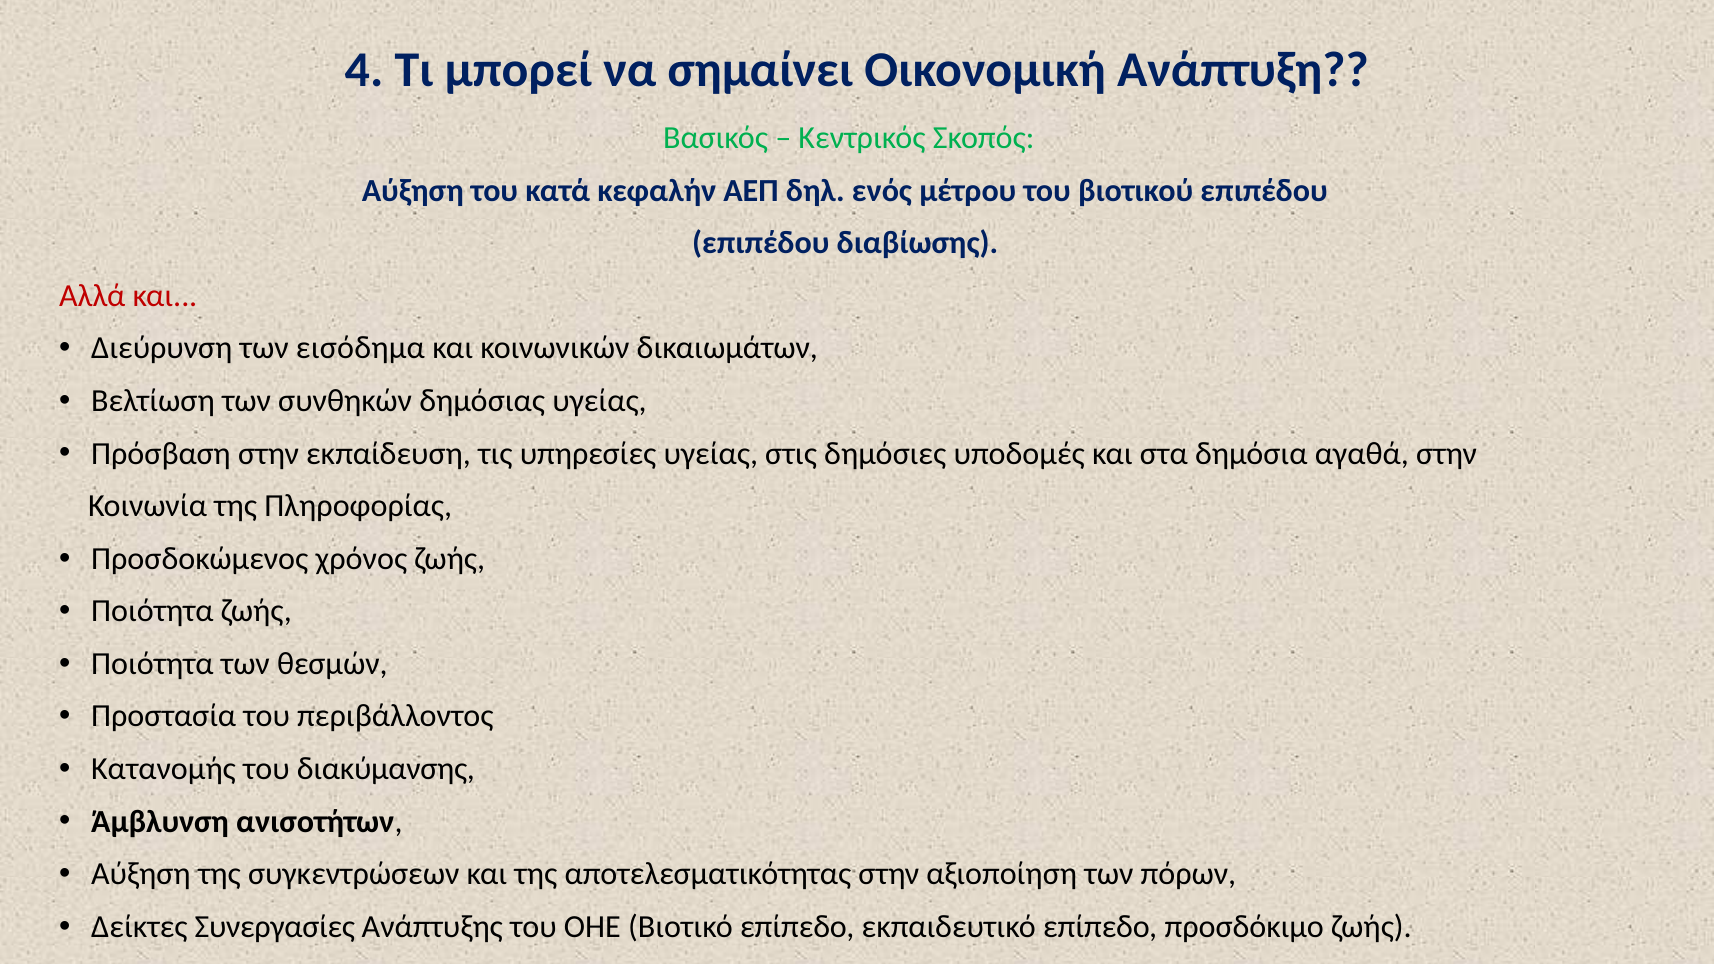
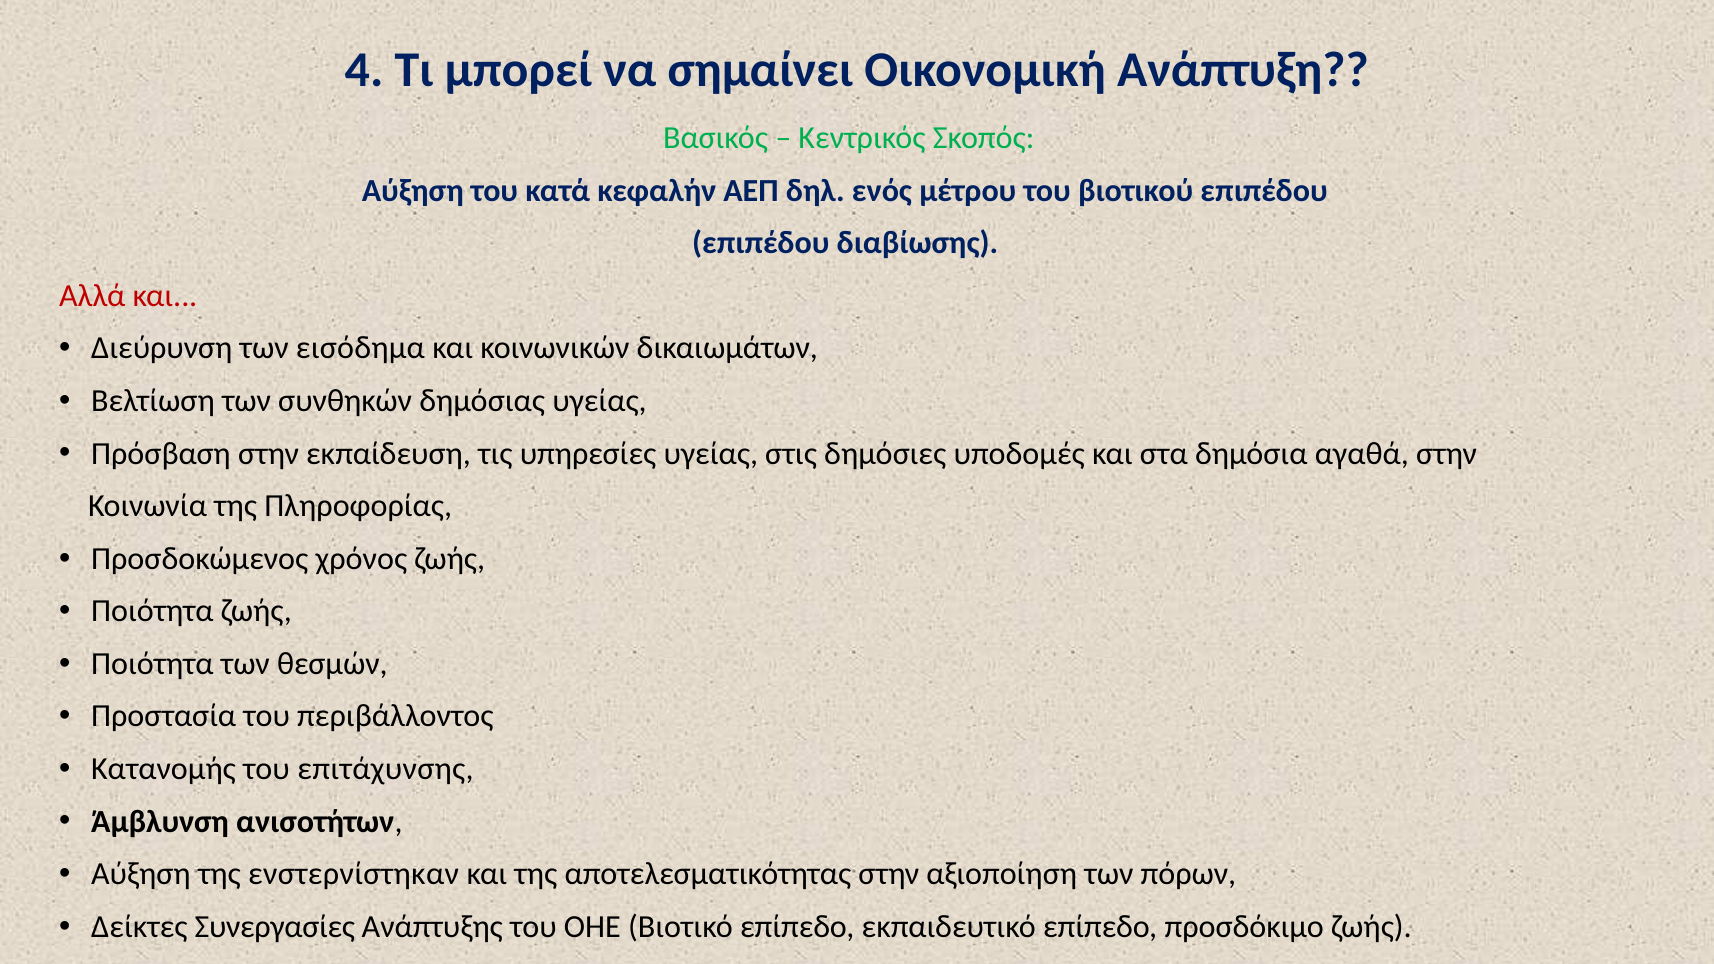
διακύμανσης: διακύμανσης -> επιτάχυνσης
συγκεντρώσεων: συγκεντρώσεων -> ενστερνίστηκαν
